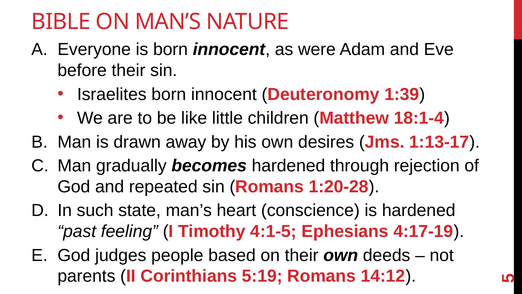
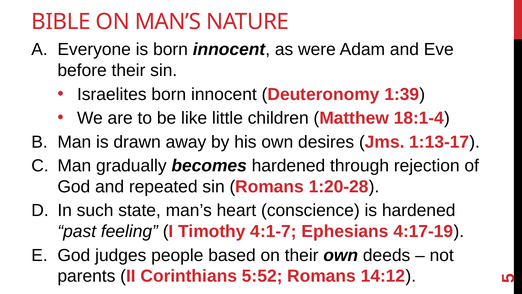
4:1-5: 4:1-5 -> 4:1-7
5:19: 5:19 -> 5:52
